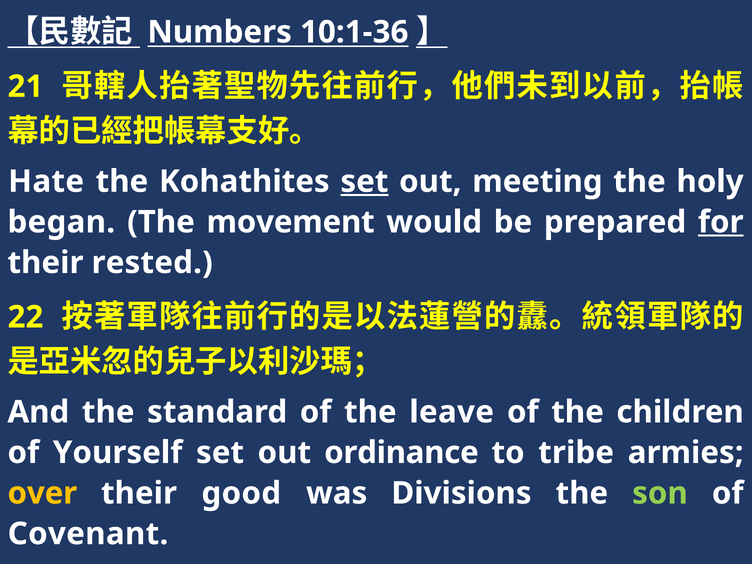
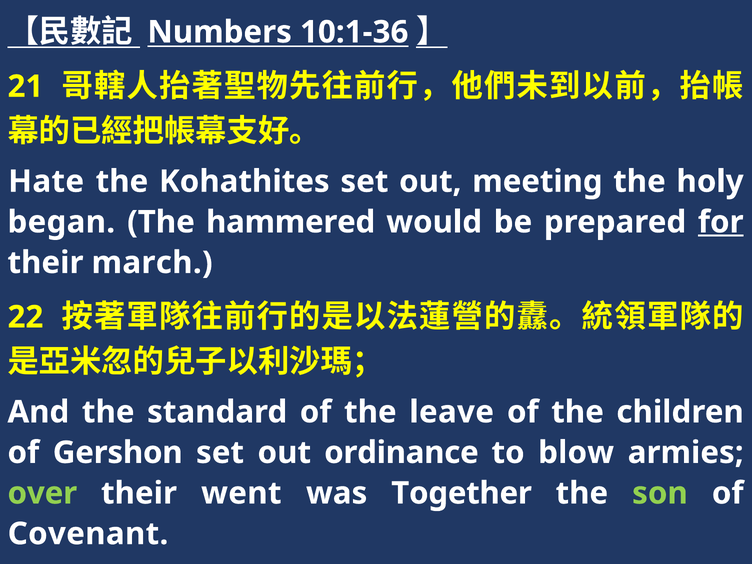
set at (364, 182) underline: present -> none
movement: movement -> hammered
rested: rested -> march
Yourself: Yourself -> Gershon
tribe: tribe -> blow
over colour: yellow -> light green
good: good -> went
Divisions: Divisions -> Together
